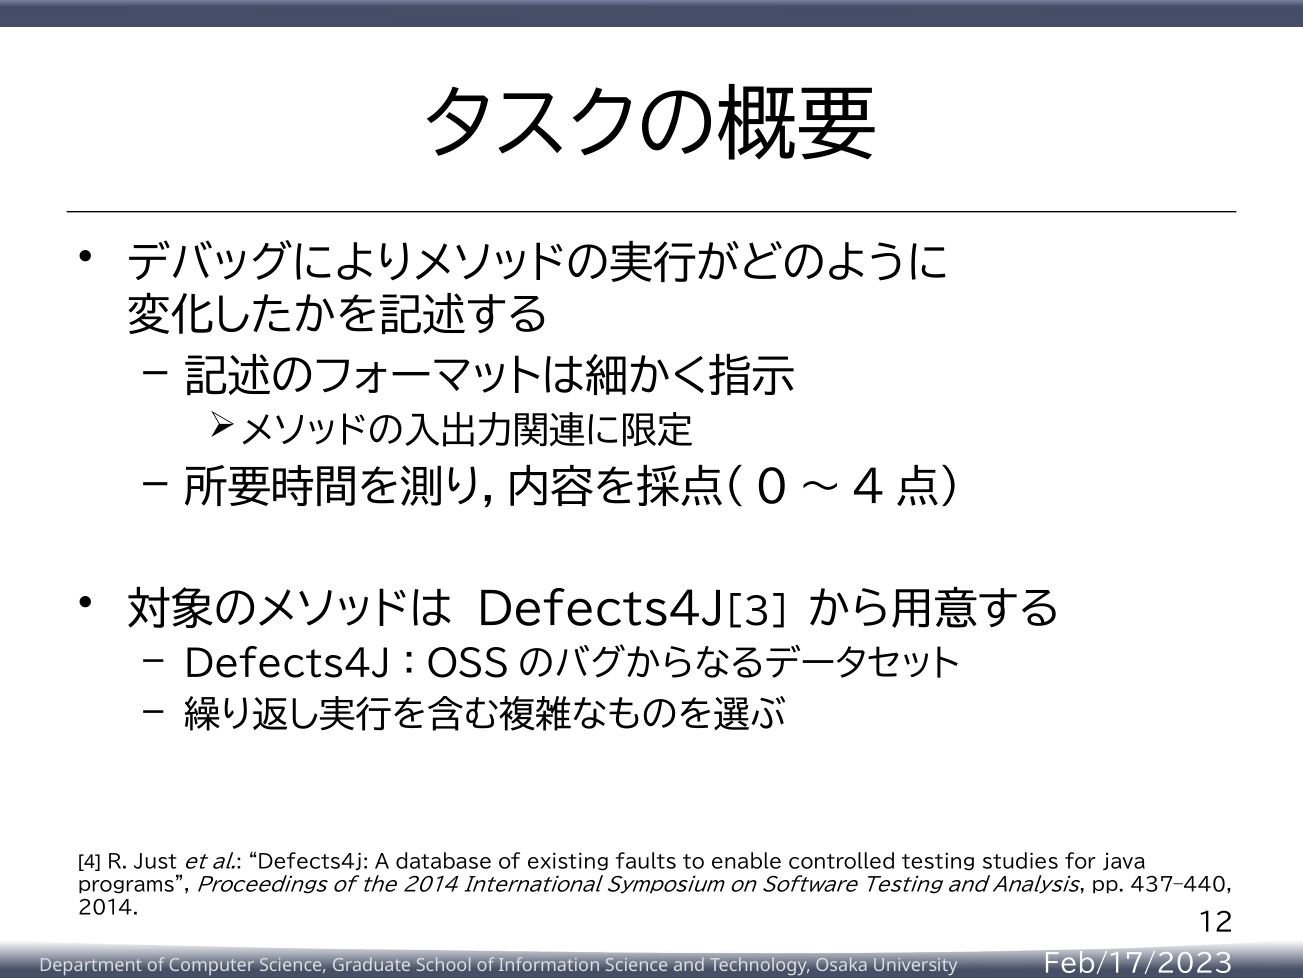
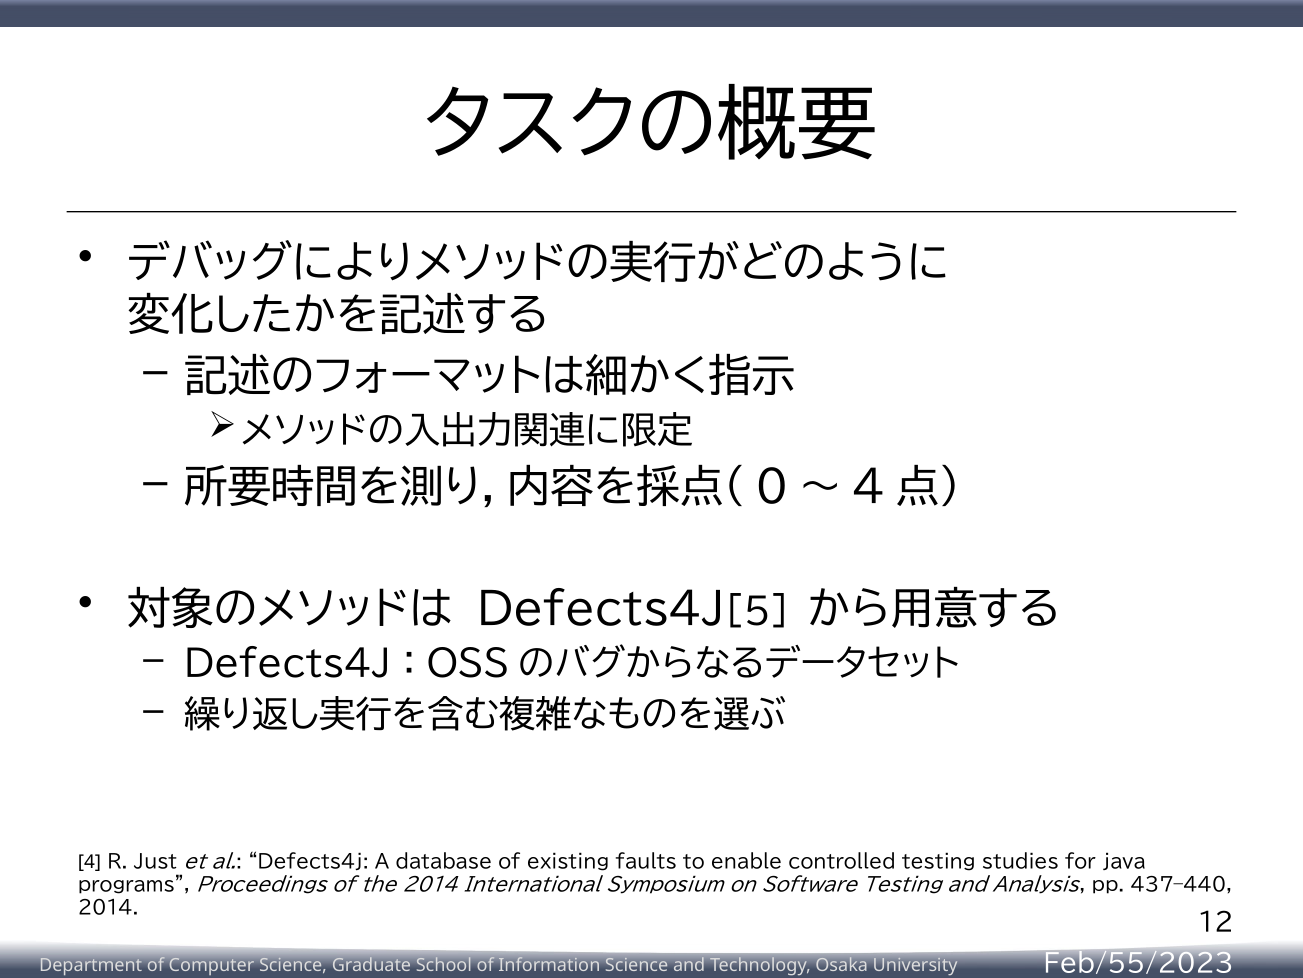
3: 3 -> 5
Feb/17/2023: Feb/17/2023 -> Feb/55/2023
